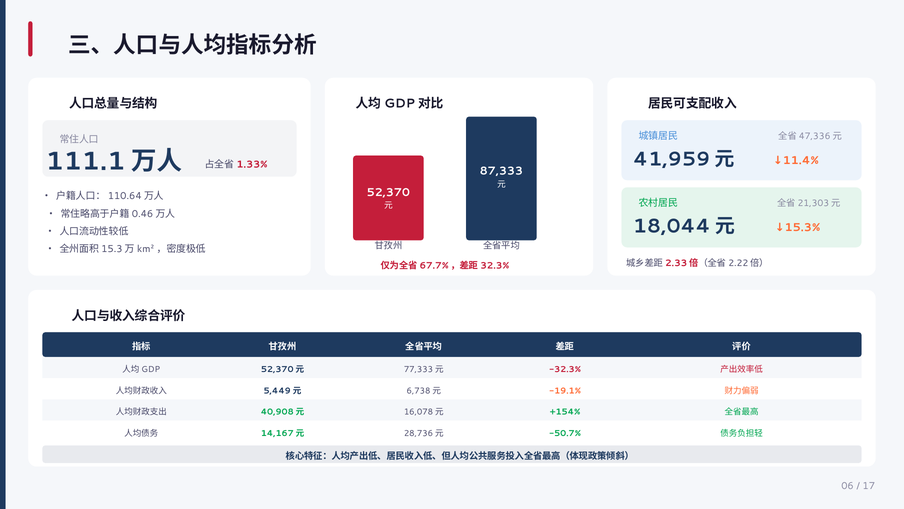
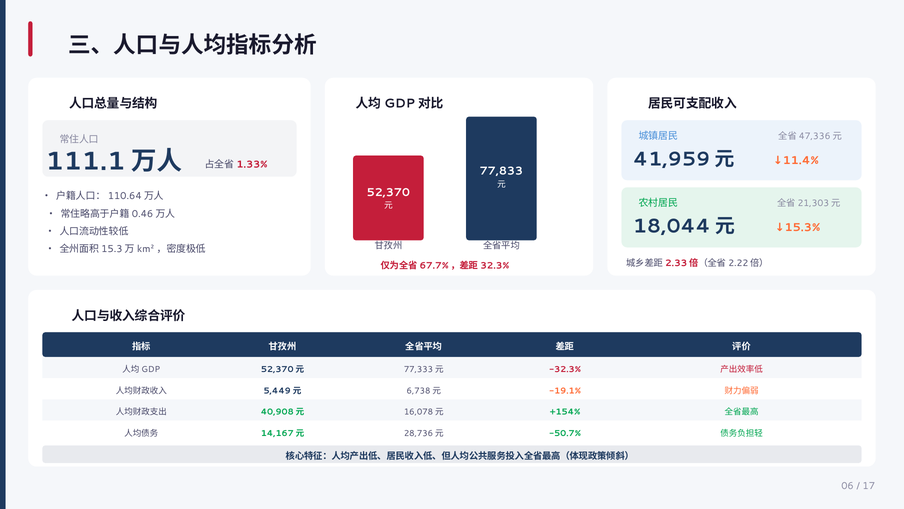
87,333: 87,333 -> 77,833
